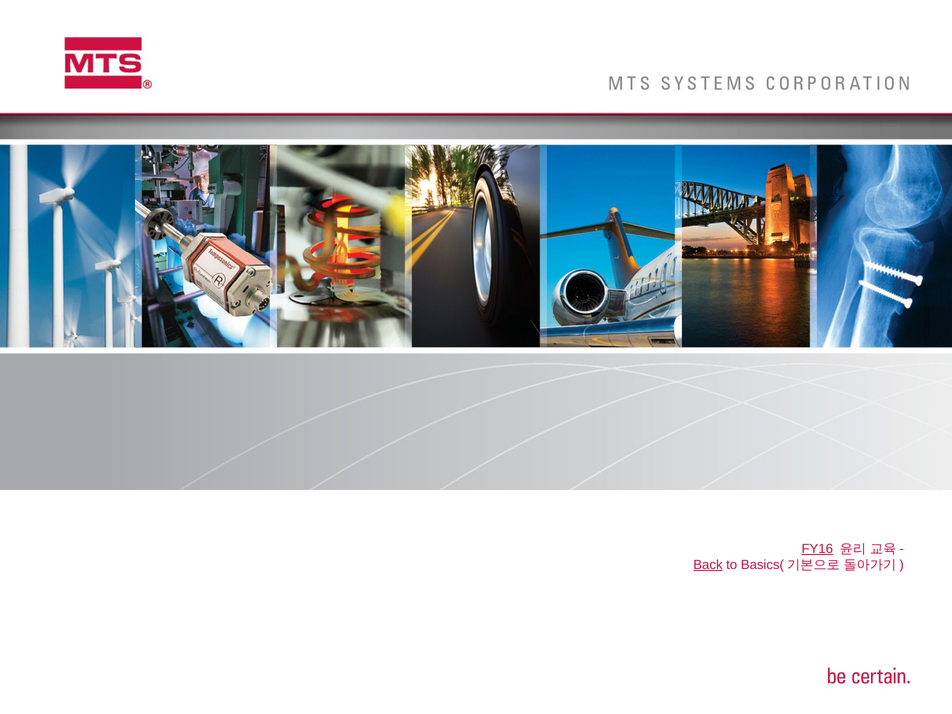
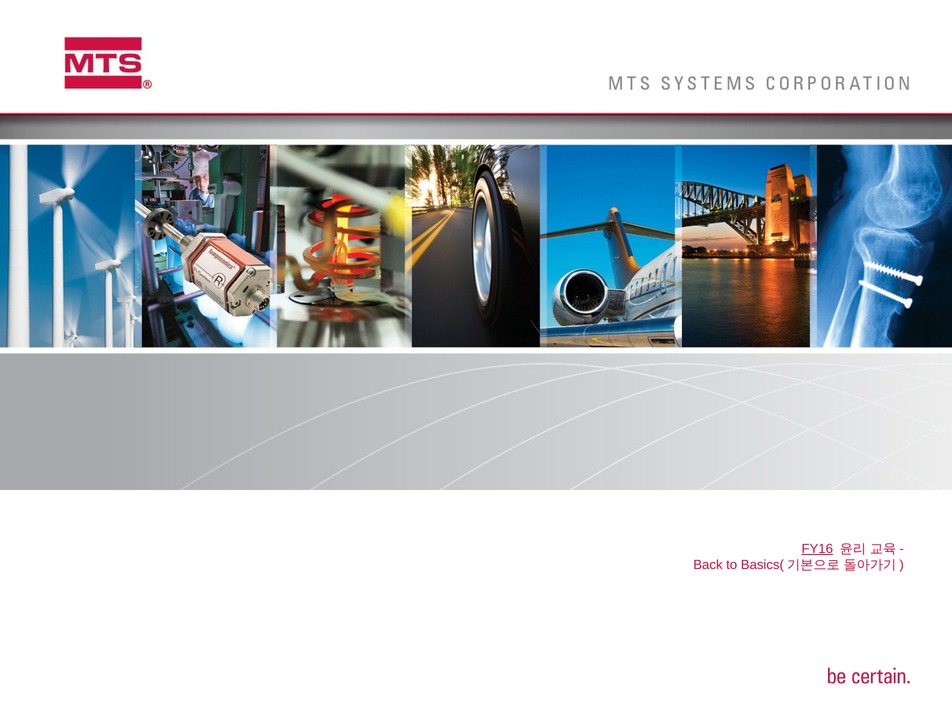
Back underline: present -> none
